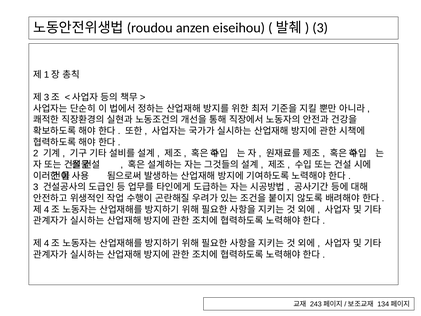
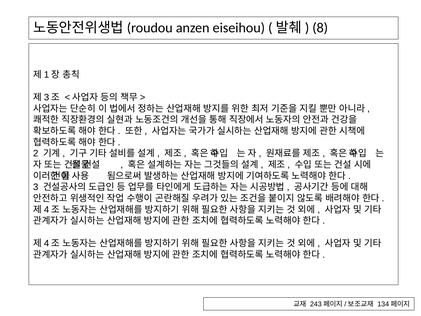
3 at (320, 28): 3 -> 8
